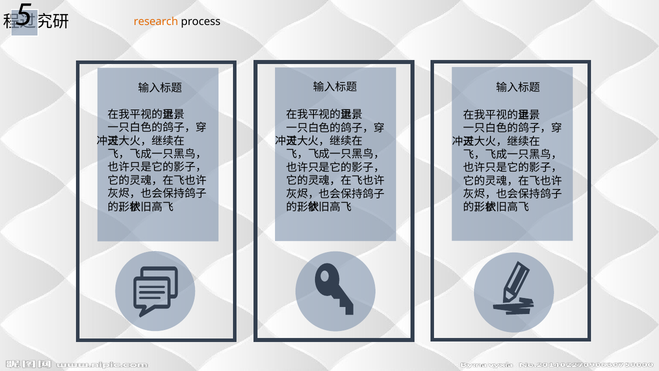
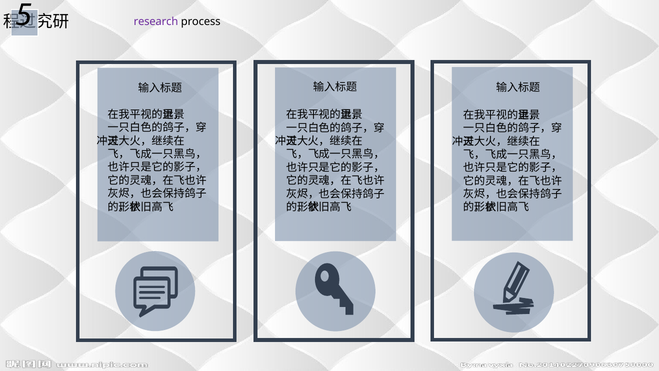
research colour: orange -> purple
